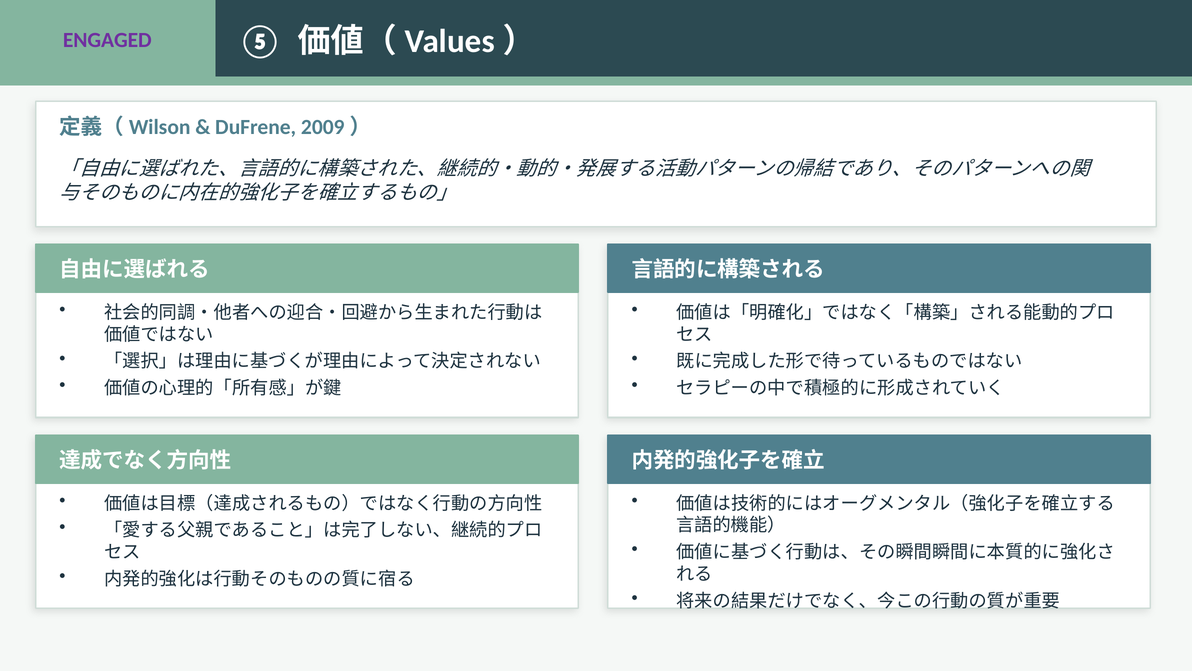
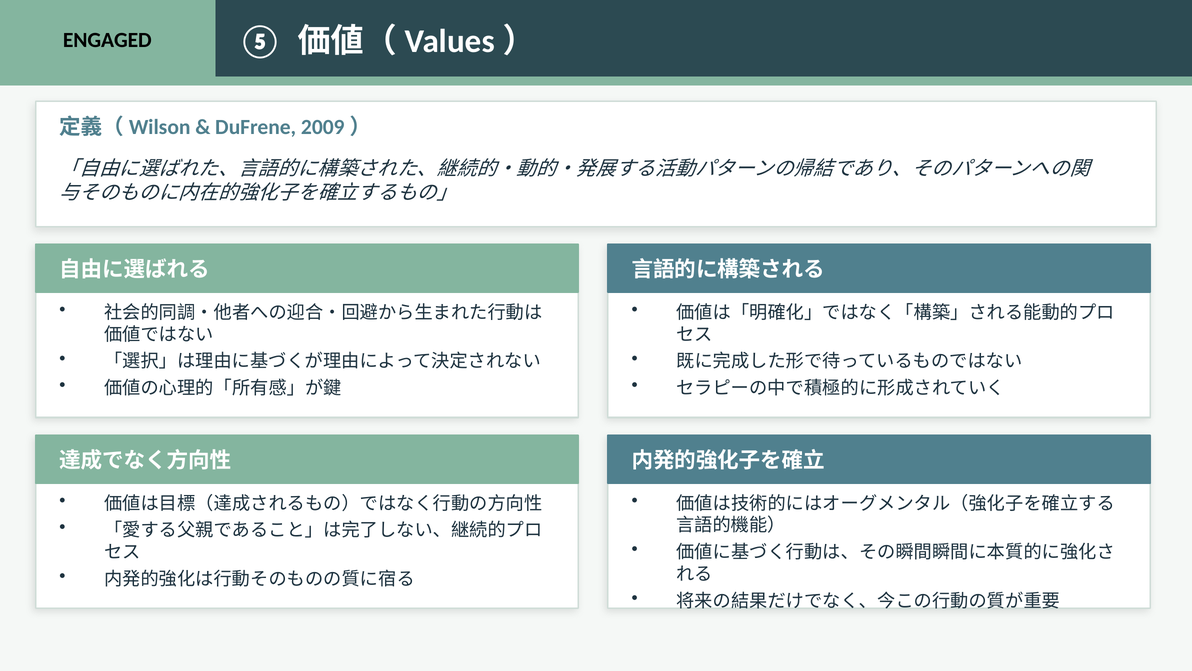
ENGAGED colour: purple -> black
